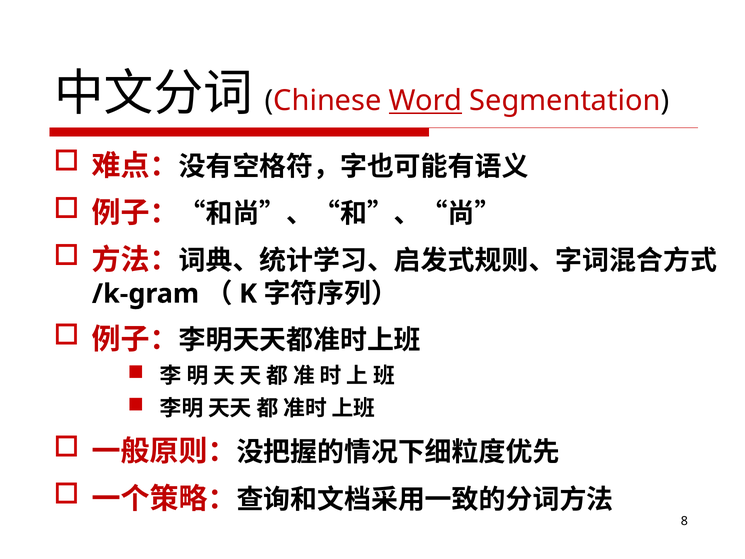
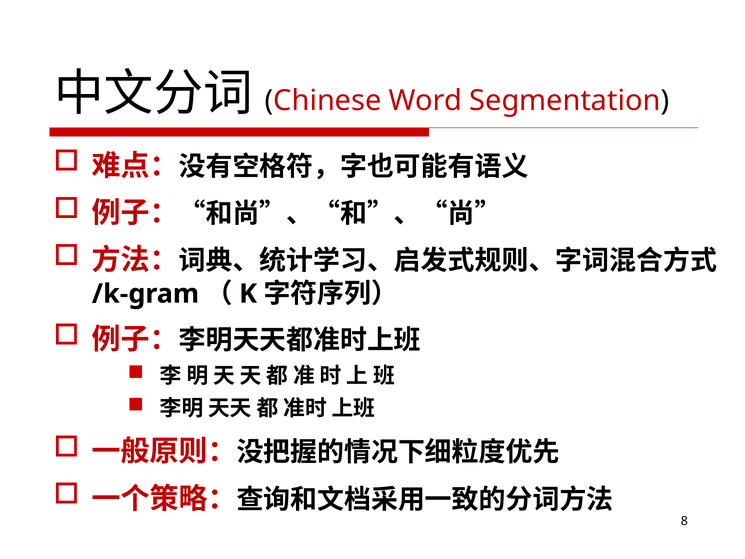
Word underline: present -> none
